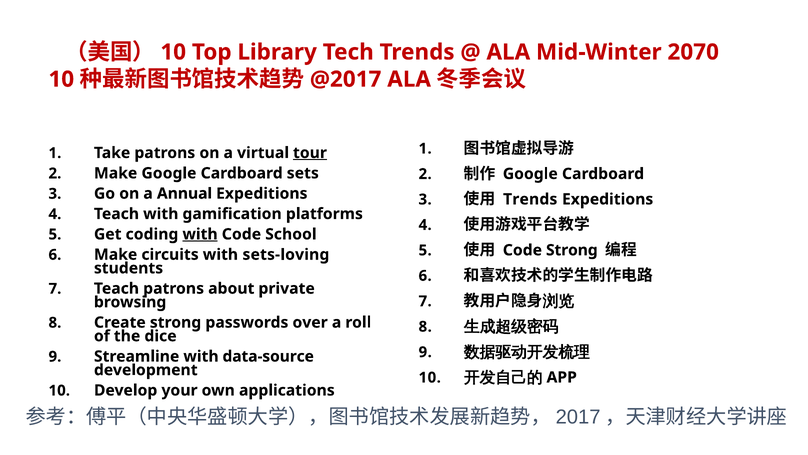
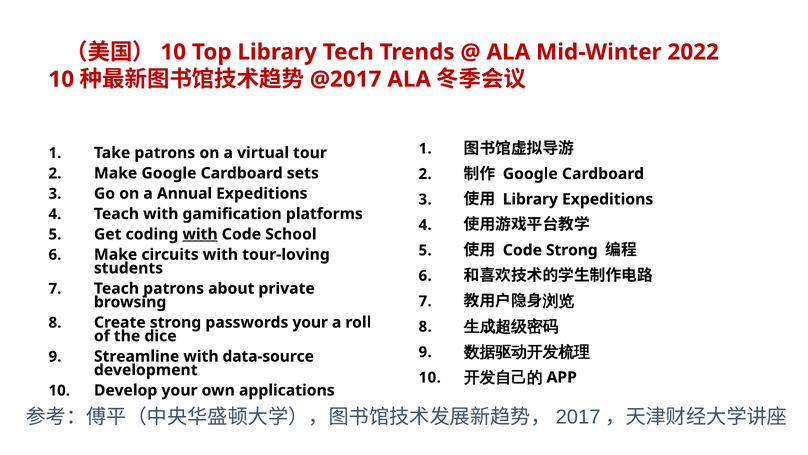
2070: 2070 -> 2022
tour underline: present -> none
Trends at (530, 199): Trends -> Library
sets-loving: sets-loving -> tour-loving
passwords over: over -> your
